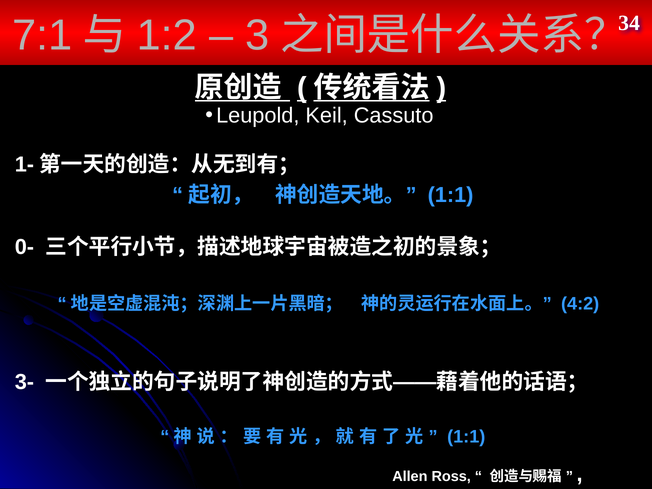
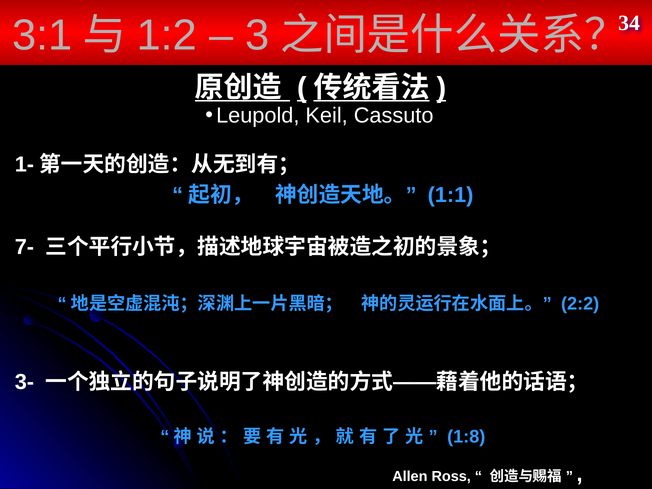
7:1: 7:1 -> 3:1
0-: 0- -> 7-
4:2: 4:2 -> 2:2
1:1 at (466, 437): 1:1 -> 1:8
